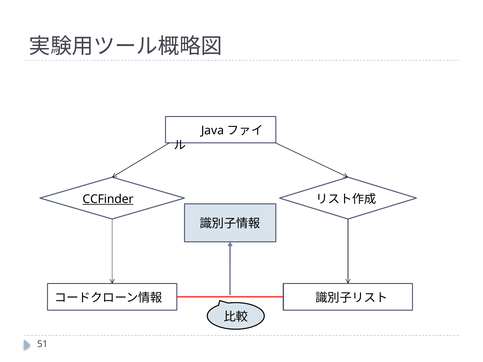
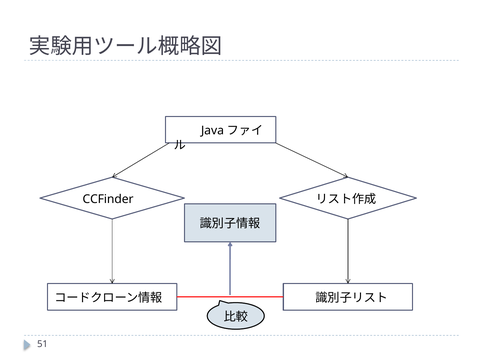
CCFinder underline: present -> none
